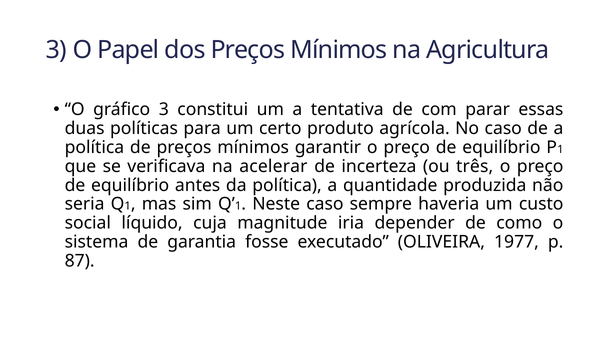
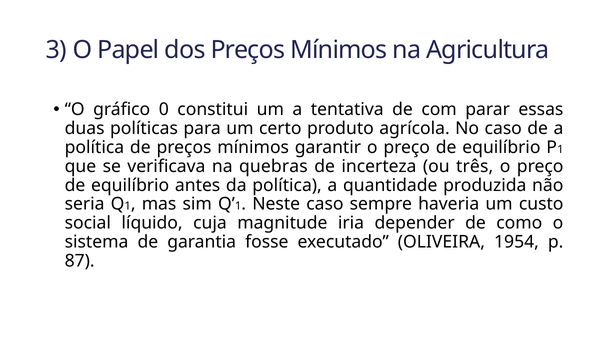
gráfico 3: 3 -> 0
acelerar: acelerar -> quebras
1977: 1977 -> 1954
